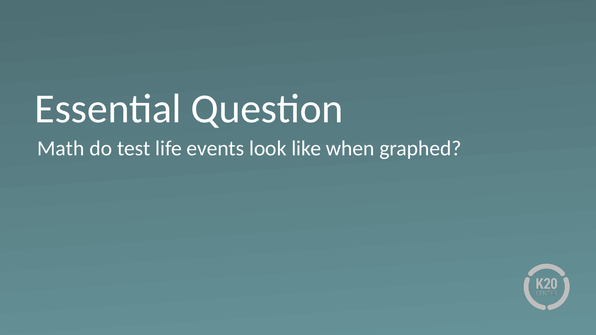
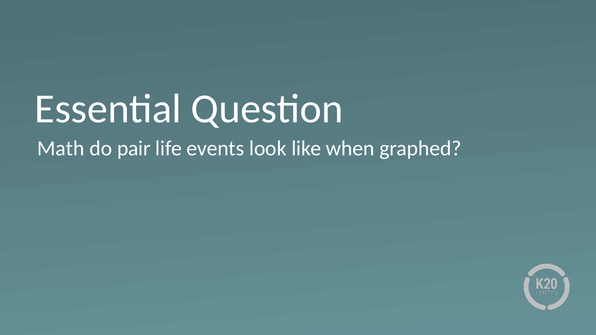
test: test -> pair
